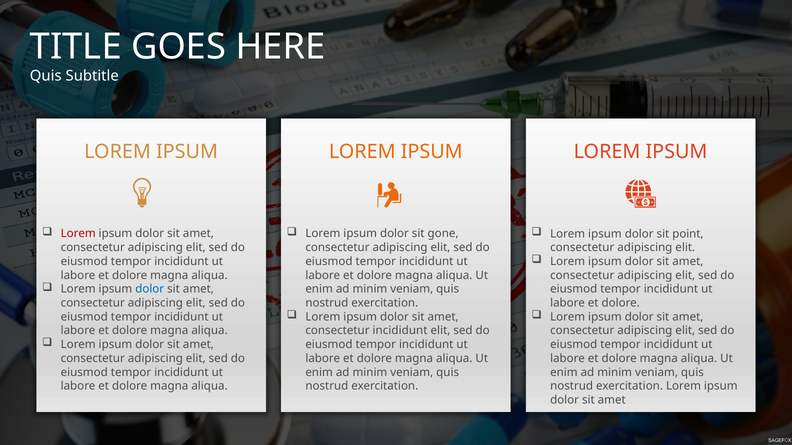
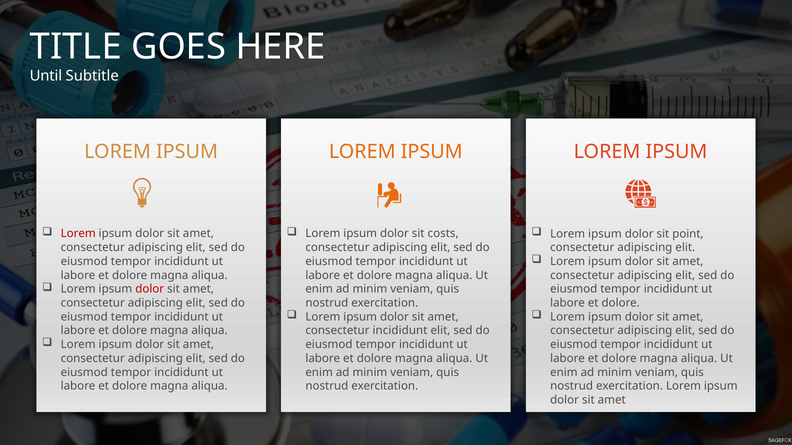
Quis at (46, 76): Quis -> Until
gone: gone -> costs
dolor at (150, 289) colour: blue -> red
